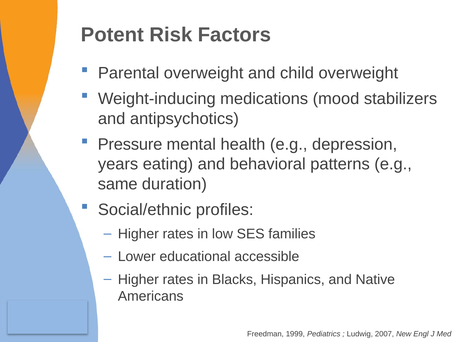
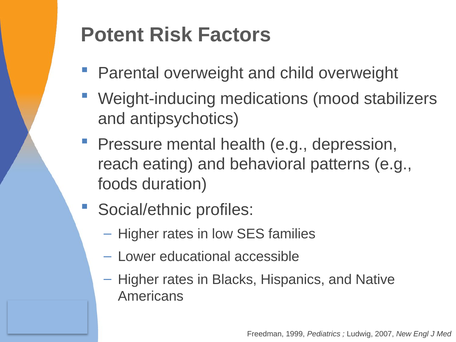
years: years -> reach
same: same -> foods
